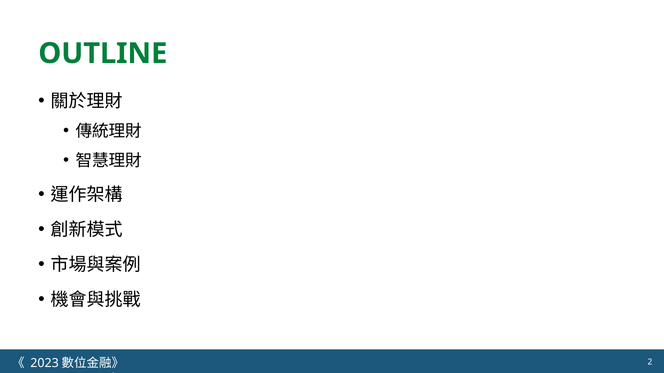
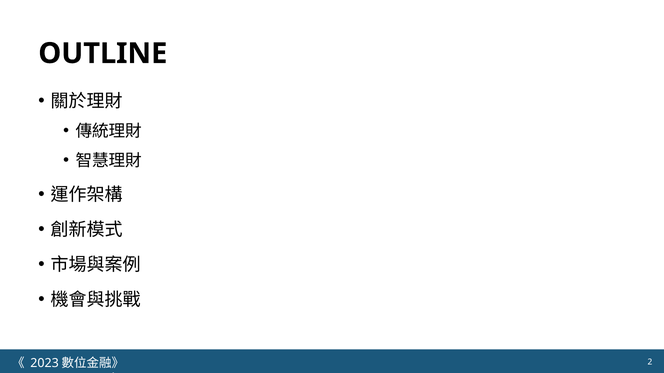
OUTLINE colour: green -> black
